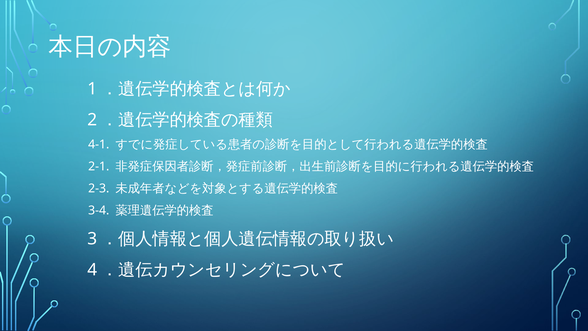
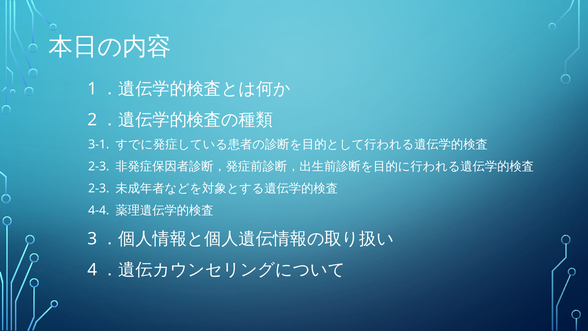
4-1: 4-1 -> 3-1
2-1 at (99, 166): 2-1 -> 2-3
3-4: 3-4 -> 4-4
